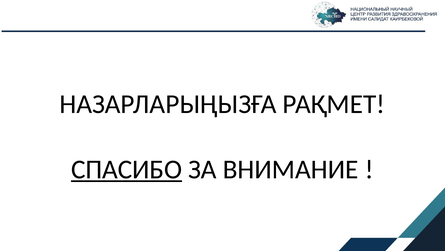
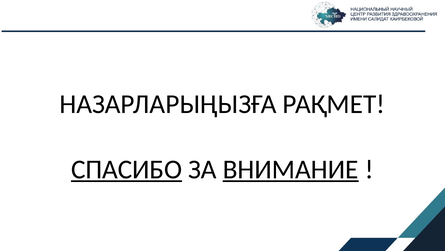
ВНИМАНИЕ underline: none -> present
